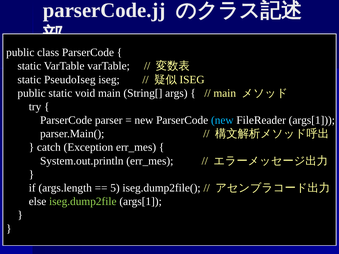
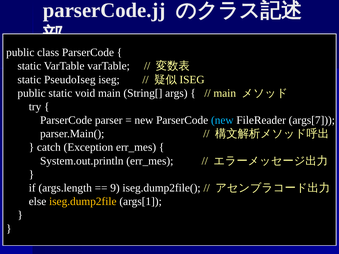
FileReader args[1: args[1 -> args[7
5: 5 -> 9
iseg.dump2file colour: light green -> yellow
